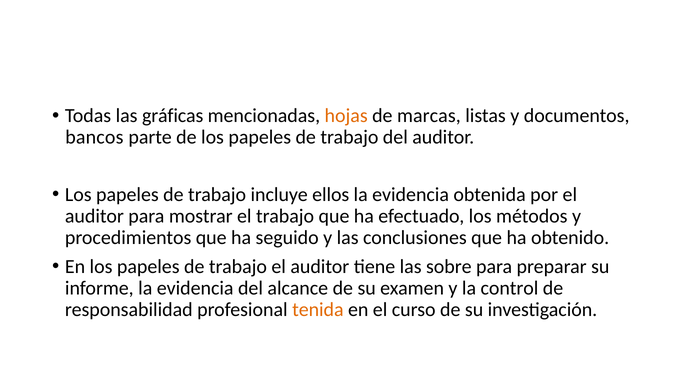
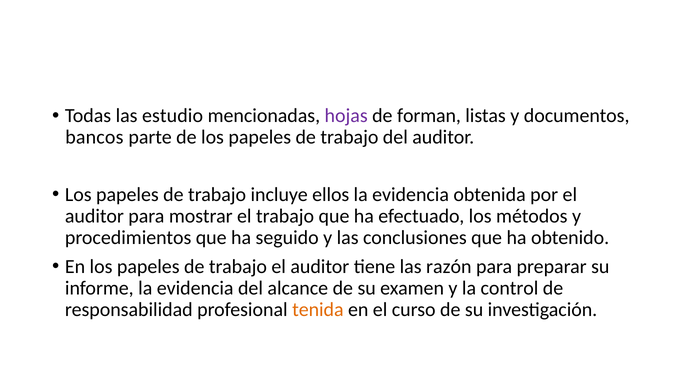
gráficas: gráficas -> estudio
hojas colour: orange -> purple
marcas: marcas -> forman
sobre: sobre -> razón
